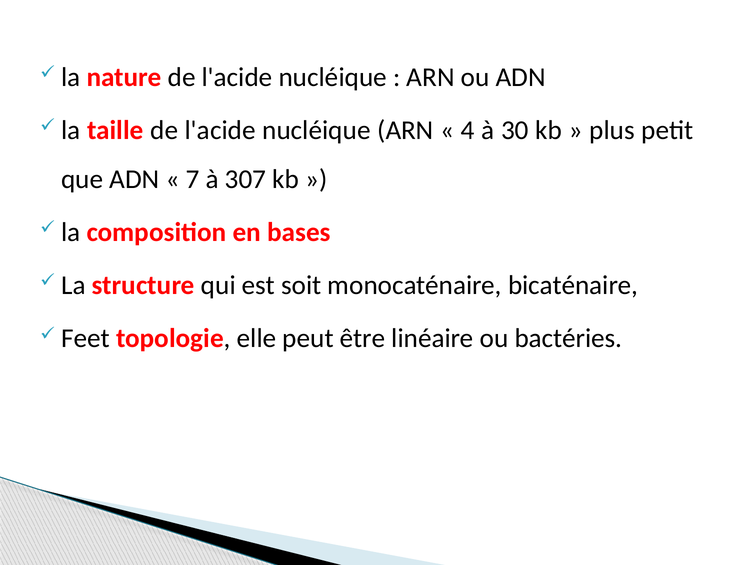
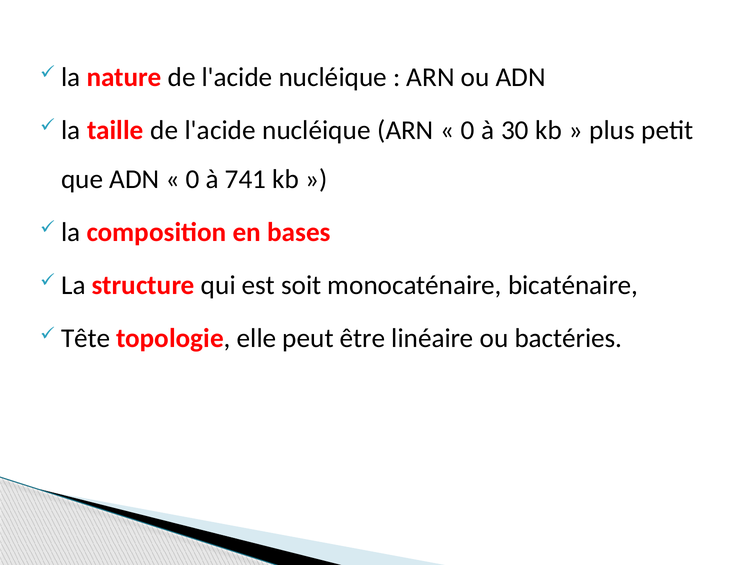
4 at (468, 130): 4 -> 0
7 at (193, 179): 7 -> 0
307: 307 -> 741
Feet: Feet -> Tête
